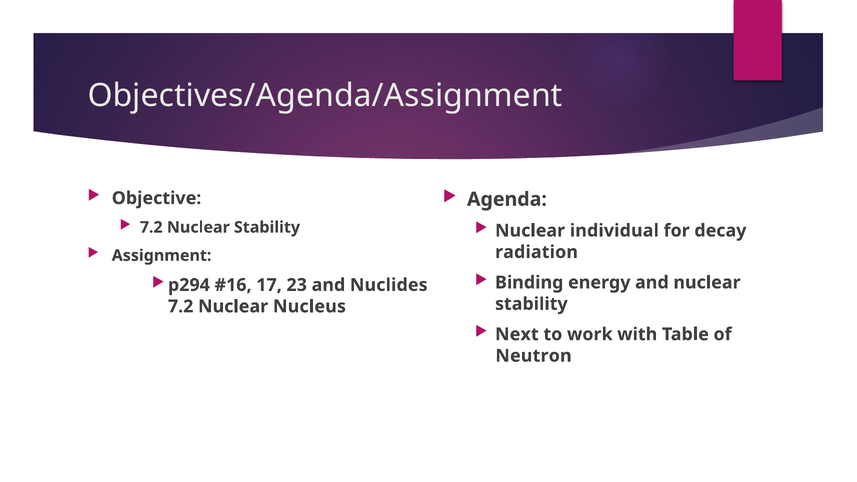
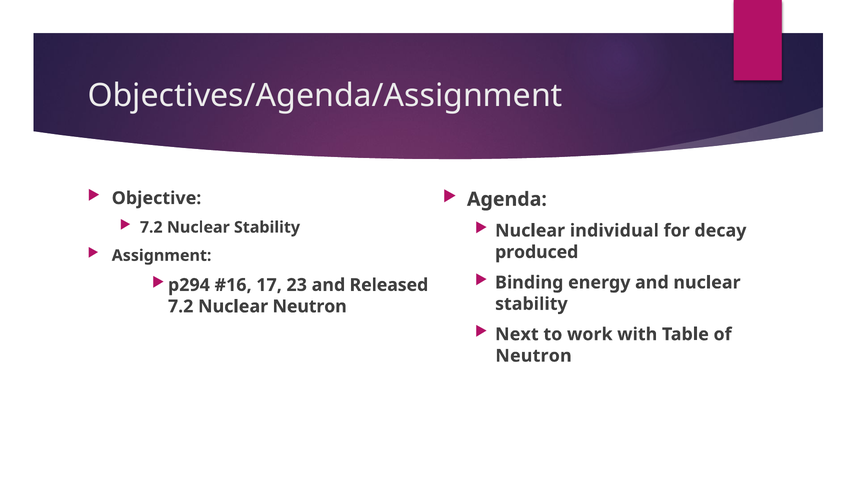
radiation: radiation -> produced
Nuclides: Nuclides -> Released
Nuclear Nucleus: Nucleus -> Neutron
